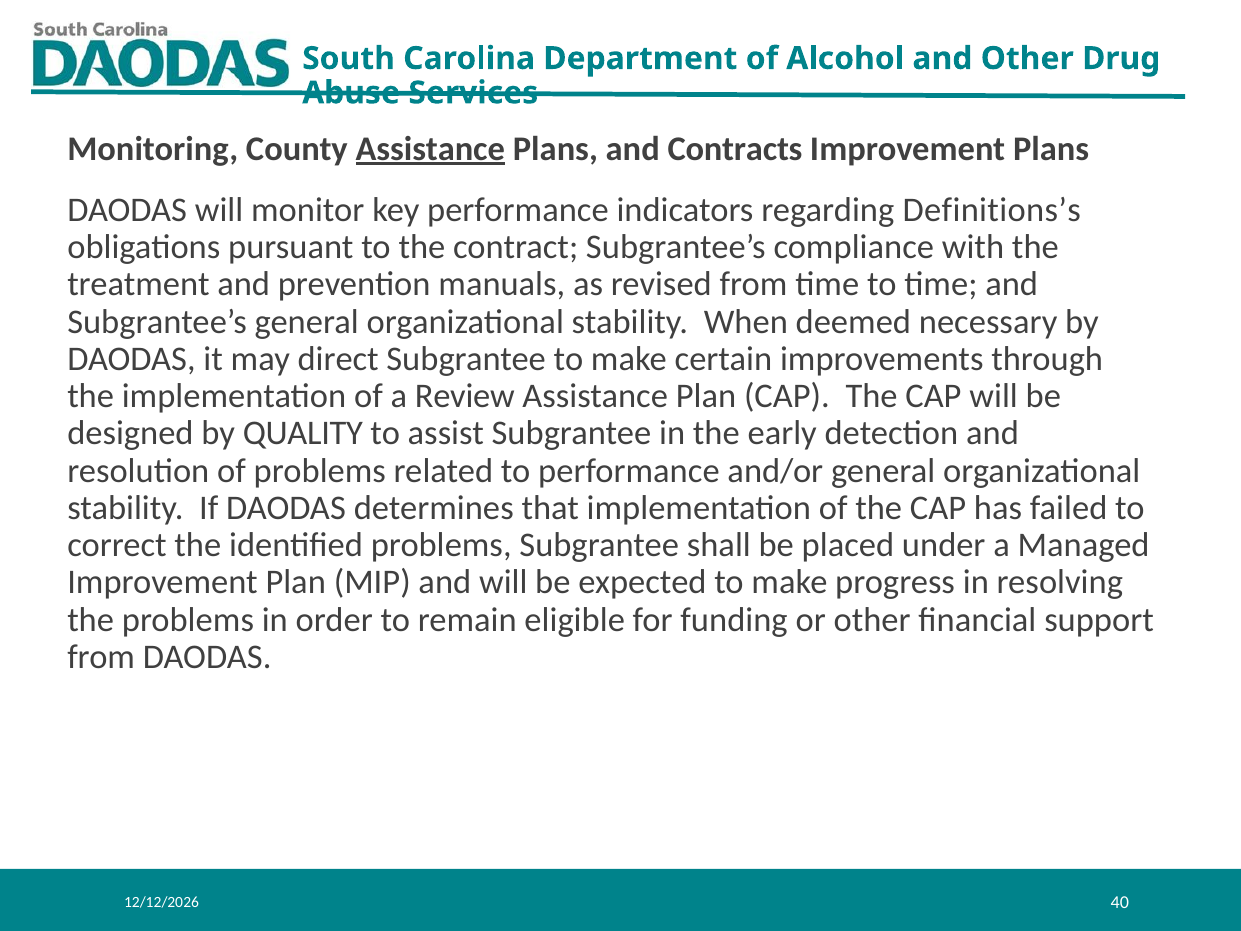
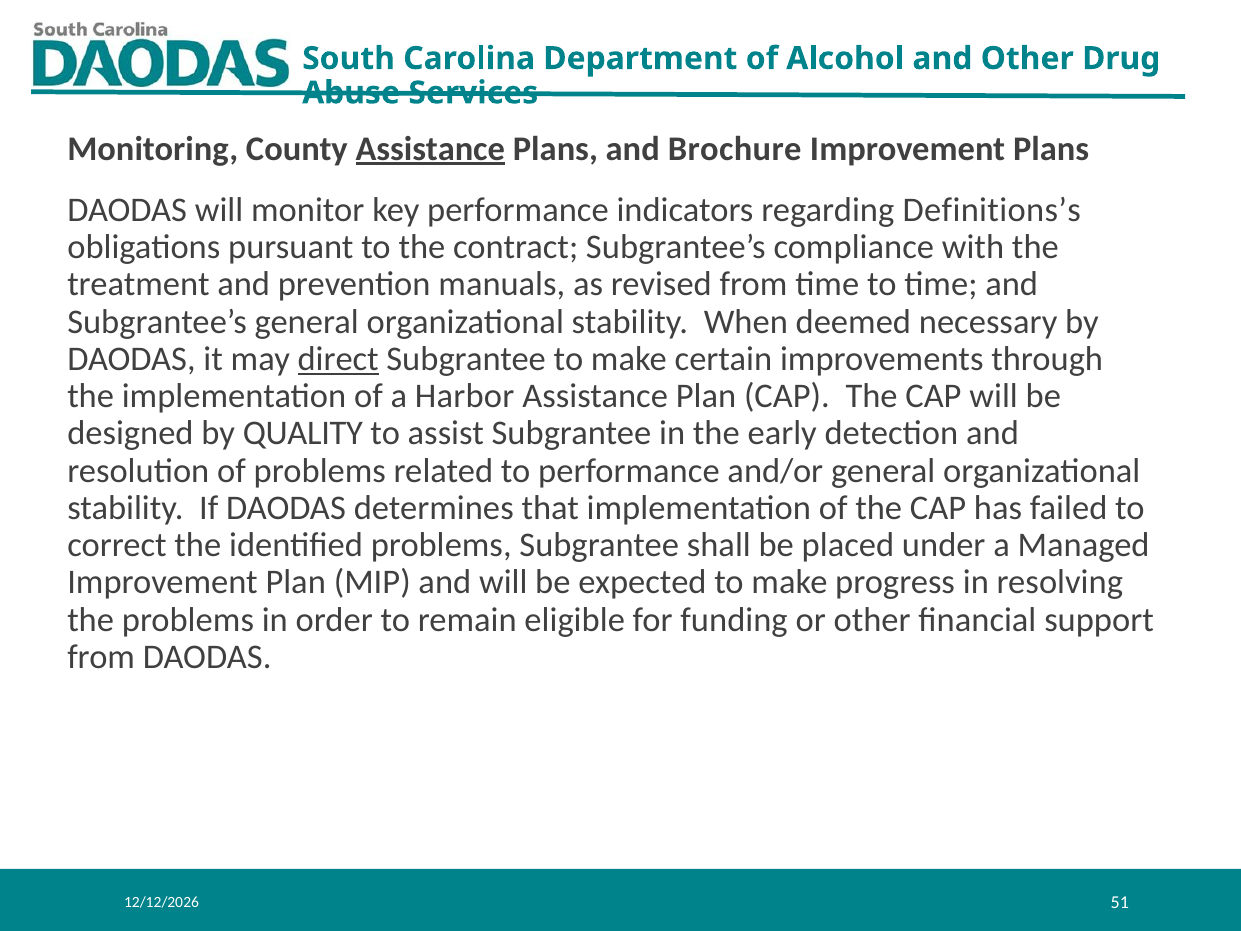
Contracts: Contracts -> Brochure
direct underline: none -> present
Review: Review -> Harbor
40: 40 -> 51
